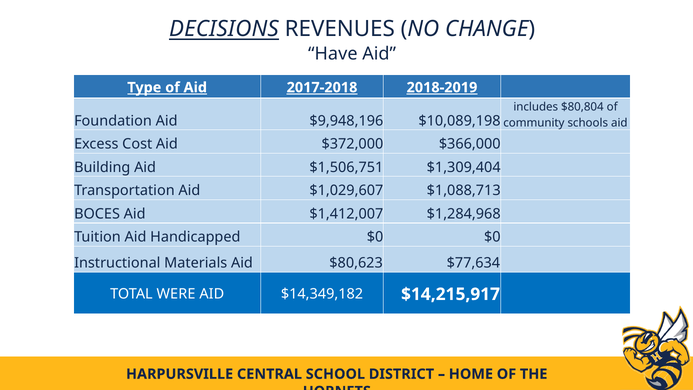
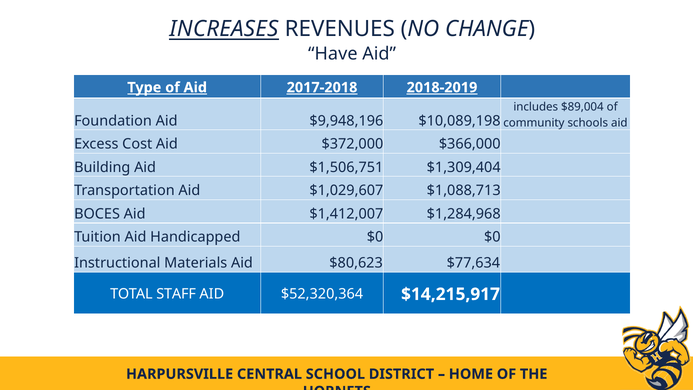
DECISIONS: DECISIONS -> INCREASES
$80,804: $80,804 -> $89,004
WERE: WERE -> STAFF
$14,349,182: $14,349,182 -> $52,320,364
